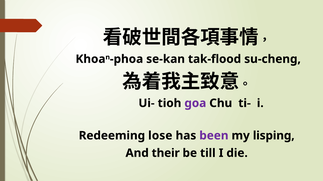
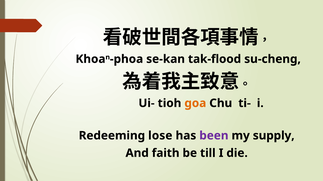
goa colour: purple -> orange
lisping: lisping -> supply
their: their -> faith
